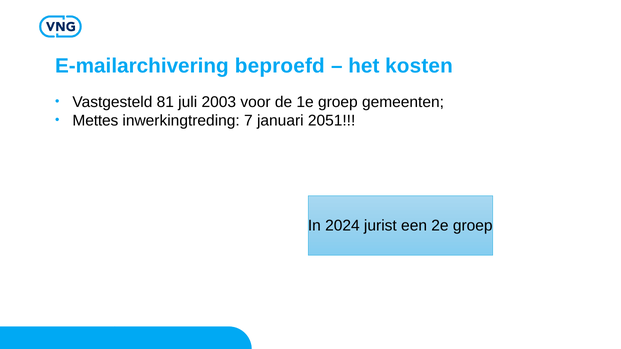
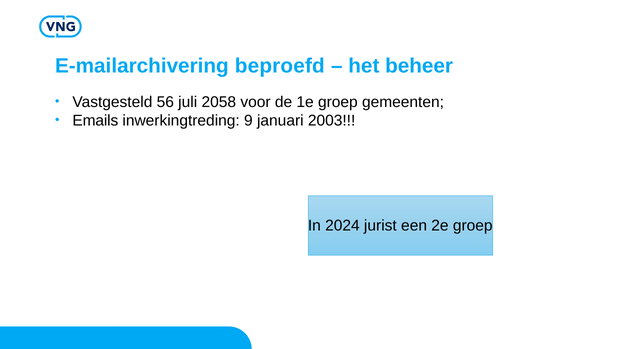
kosten: kosten -> beheer
81: 81 -> 56
2003: 2003 -> 2058
Mettes: Mettes -> Emails
7: 7 -> 9
2051: 2051 -> 2003
